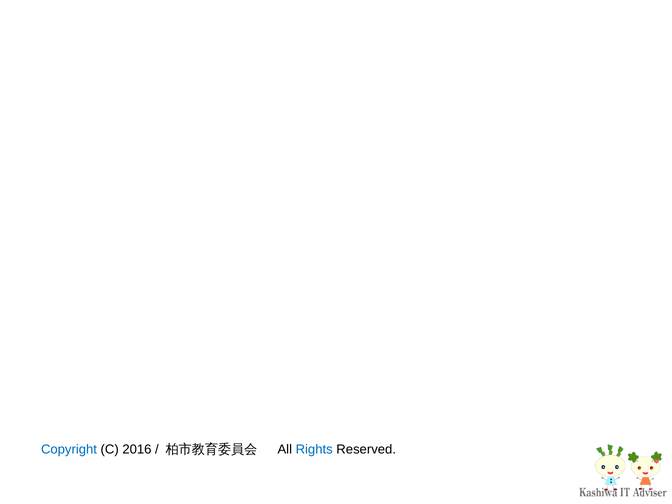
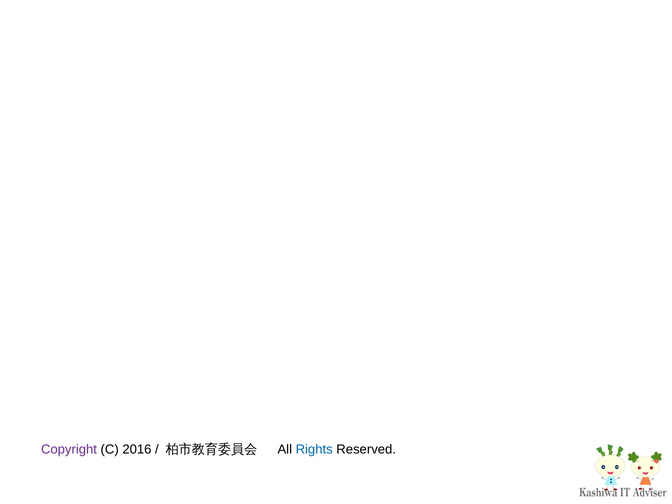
Copyright colour: blue -> purple
